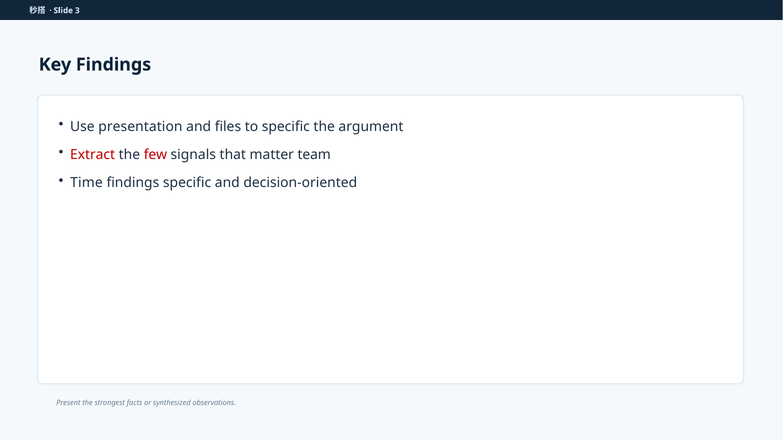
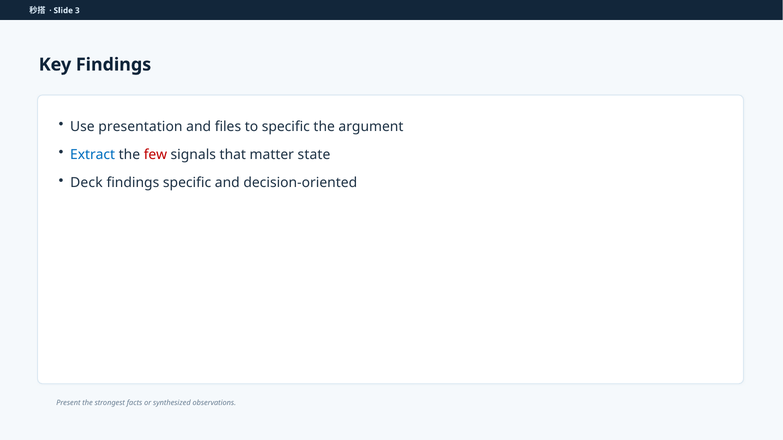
Extract colour: red -> blue
team: team -> state
Time: Time -> Deck
